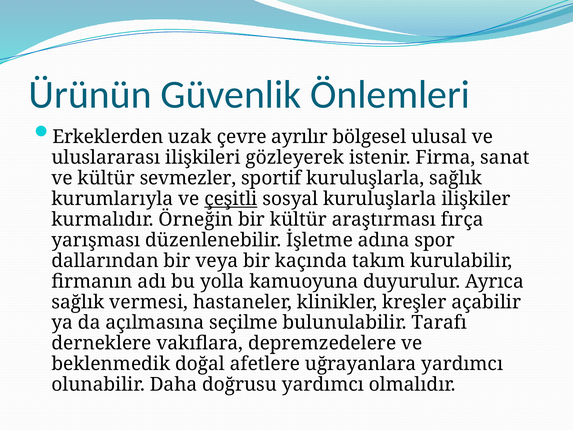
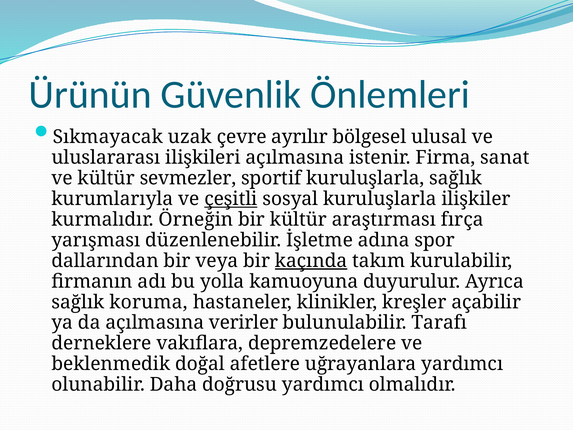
Erkeklerden: Erkeklerden -> Sıkmayacak
ilişkileri gözleyerek: gözleyerek -> açılmasına
kaçında underline: none -> present
vermesi: vermesi -> koruma
seçilme: seçilme -> verirler
